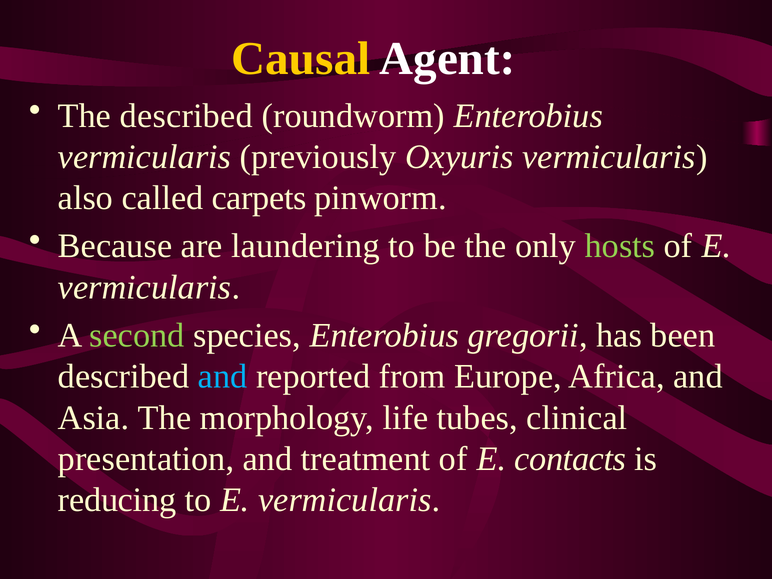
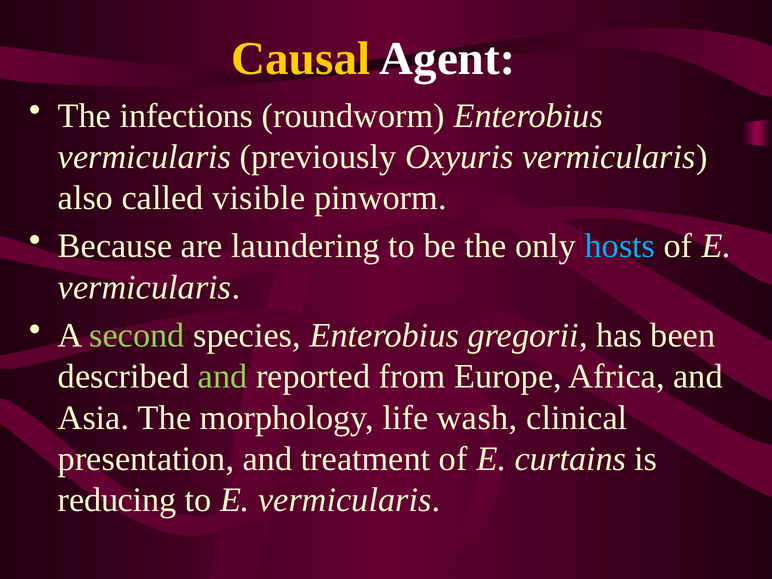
The described: described -> infections
carpets: carpets -> visible
hosts colour: light green -> light blue
and at (223, 377) colour: light blue -> light green
tubes: tubes -> wash
contacts: contacts -> curtains
